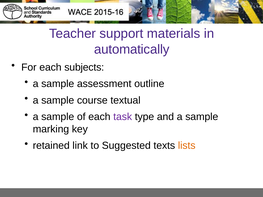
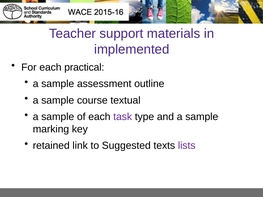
automatically: automatically -> implemented
subjects: subjects -> practical
lists colour: orange -> purple
